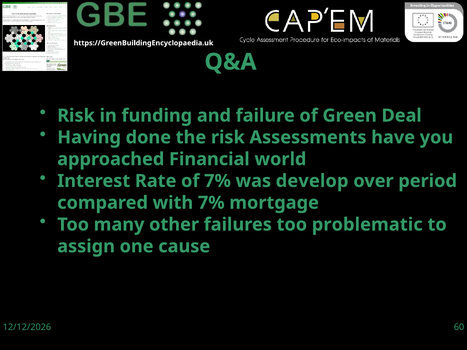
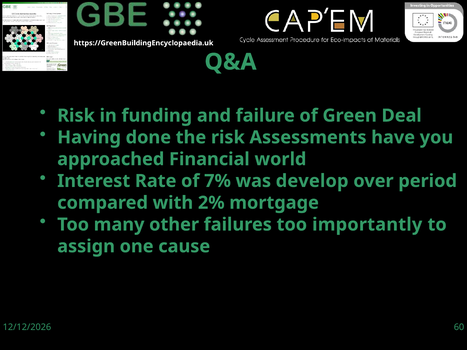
with 7%: 7% -> 2%
problematic: problematic -> importantly
